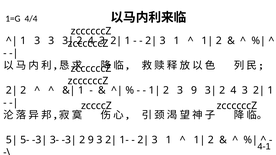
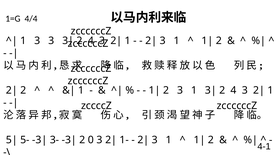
2 3 9: 9 -> 1
2 9: 9 -> 0
